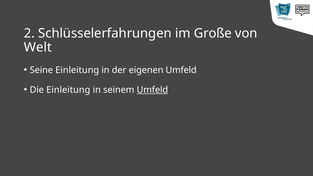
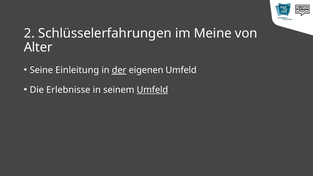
Große: Große -> Meine
Welt: Welt -> Alter
der underline: none -> present
Die Einleitung: Einleitung -> Erlebnisse
